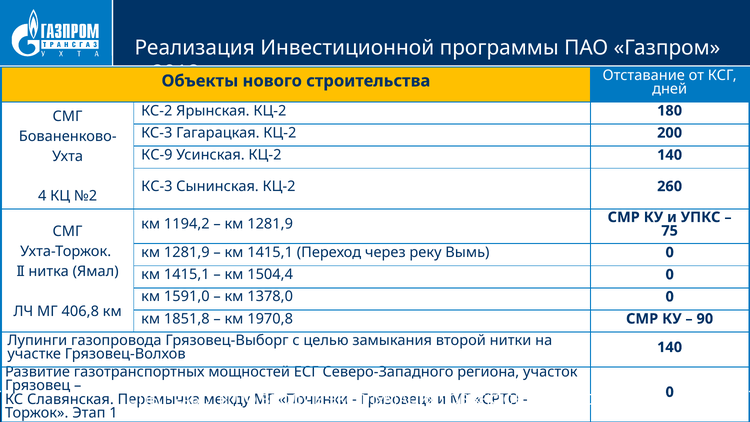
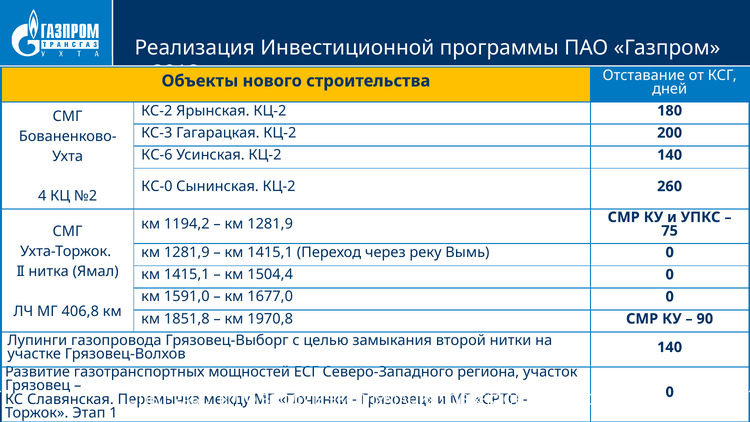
КС-9: КС-9 -> КС-6
КС-3 at (157, 186): КС-3 -> КС-0
1378,0: 1378,0 -> 1677,0
